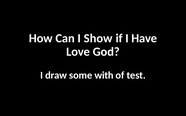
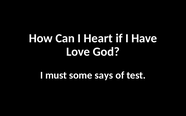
Show: Show -> Heart
draw: draw -> must
with: with -> says
